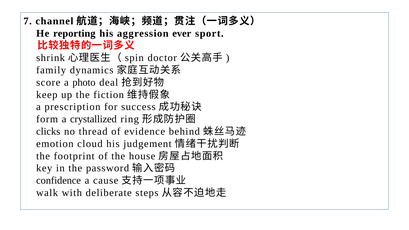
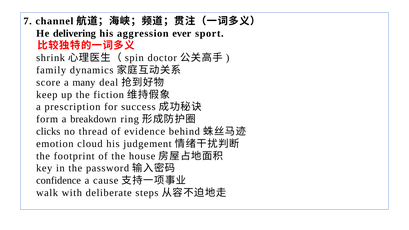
reporting: reporting -> delivering
photo: photo -> many
crystallized: crystallized -> breakdown
